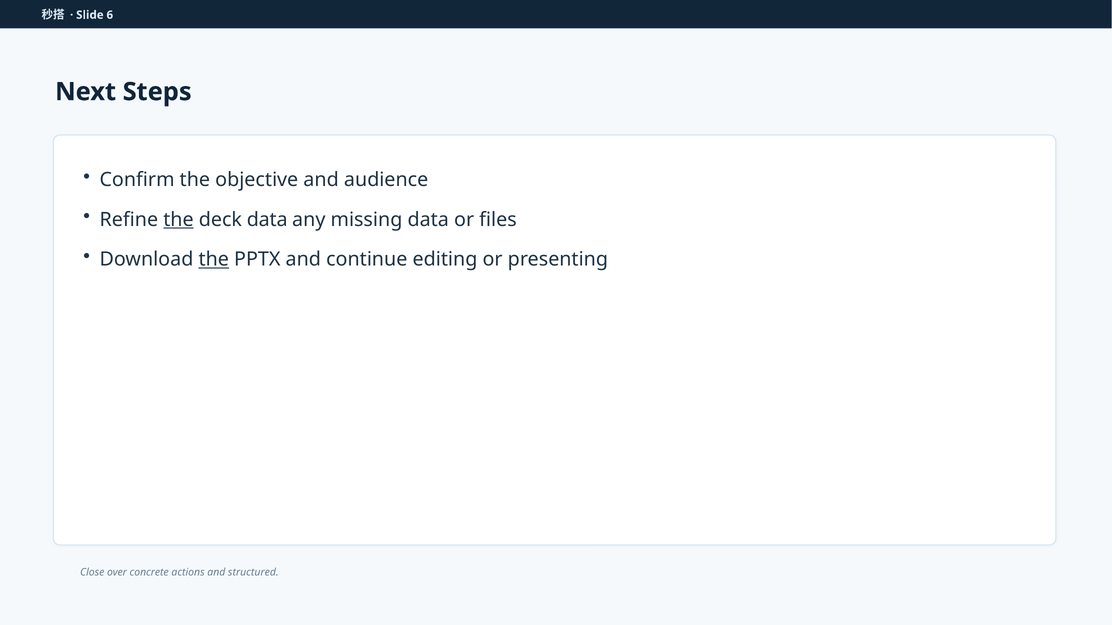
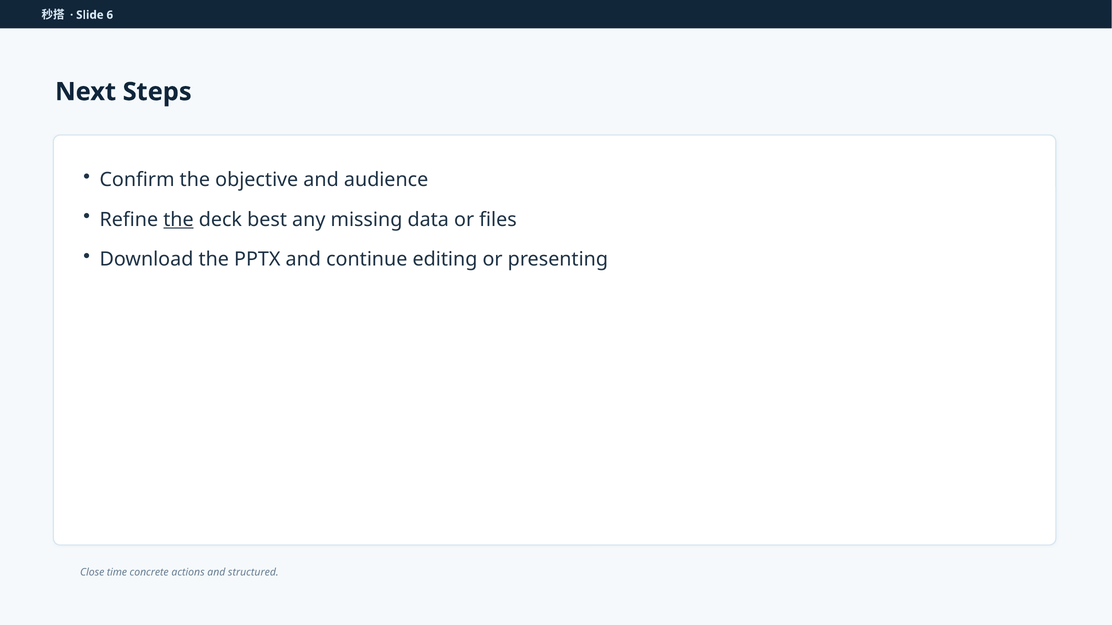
deck data: data -> best
the at (214, 260) underline: present -> none
over: over -> time
